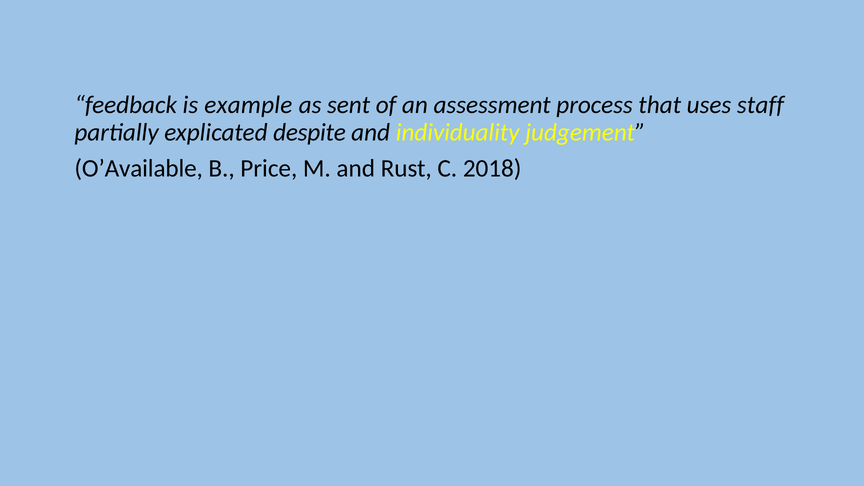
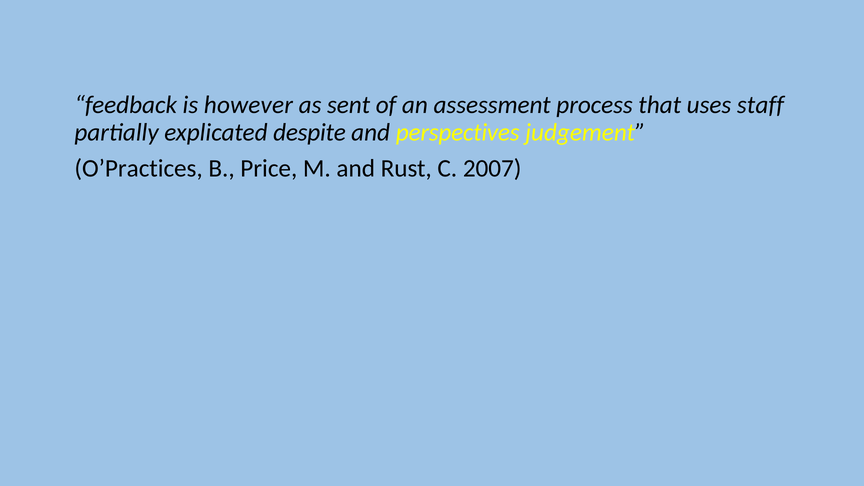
example: example -> however
individuality: individuality -> perspectives
O’Available: O’Available -> O’Practices
2018: 2018 -> 2007
